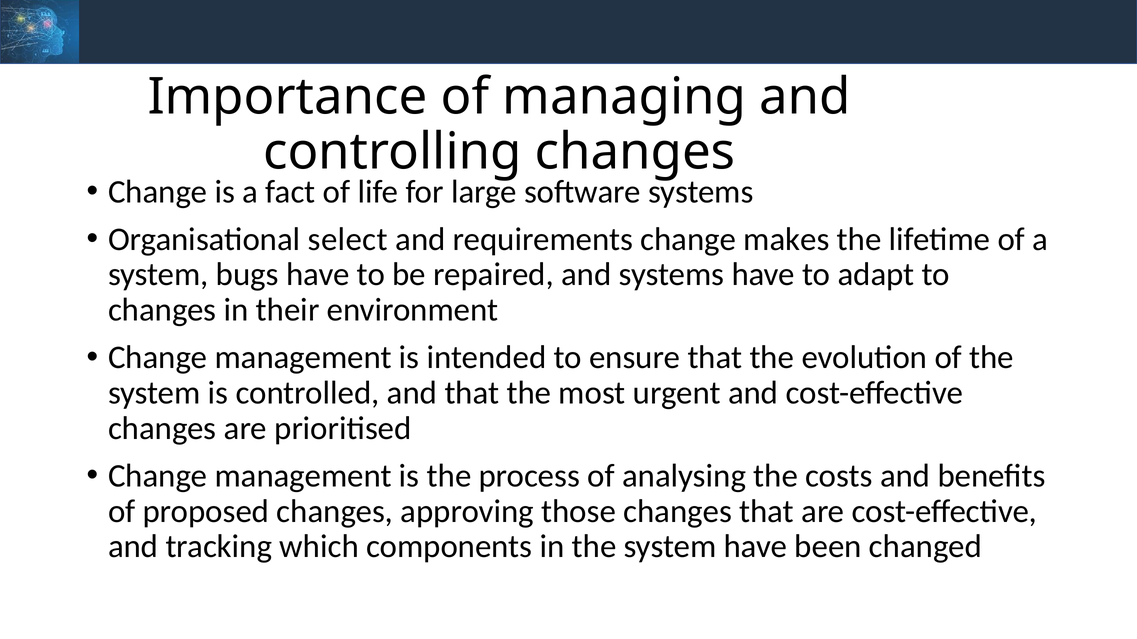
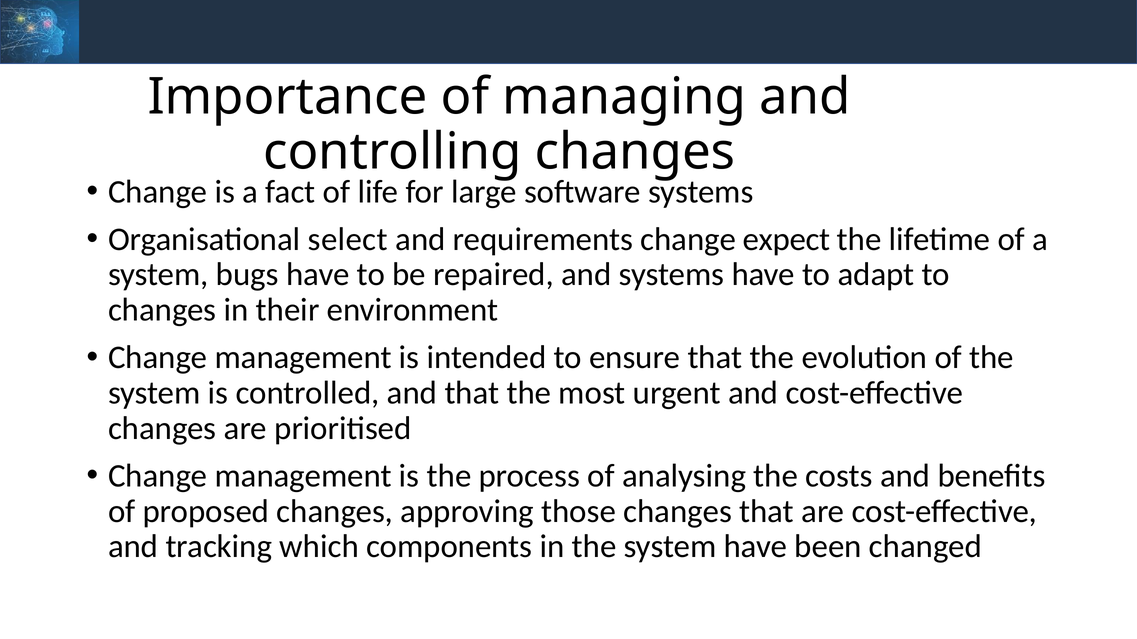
makes: makes -> expect
